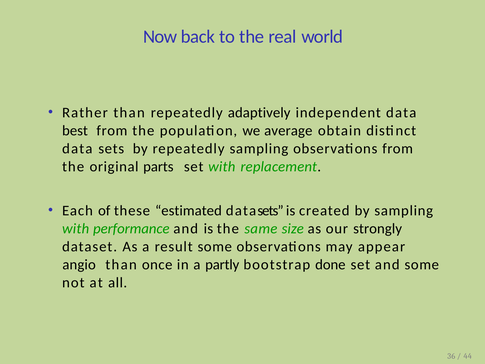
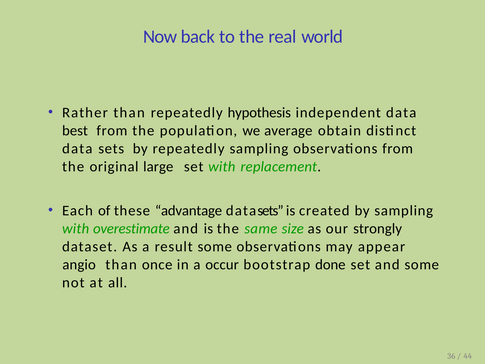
adaptively: adaptively -> hypothesis
parts: parts -> large
estimated: estimated -> advantage
performance: performance -> overestimate
partly: partly -> occur
